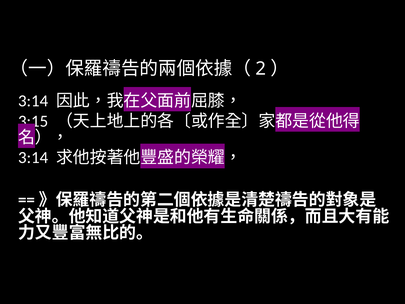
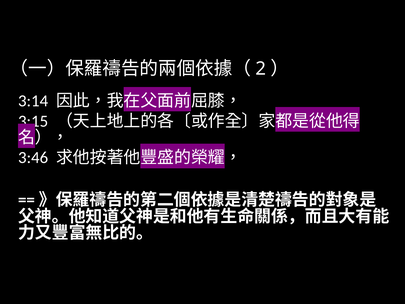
3:14 at (33, 158): 3:14 -> 3:46
